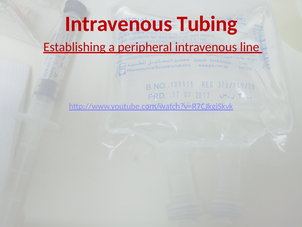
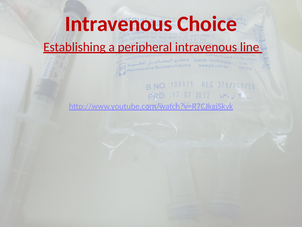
Tubing: Tubing -> Choice
